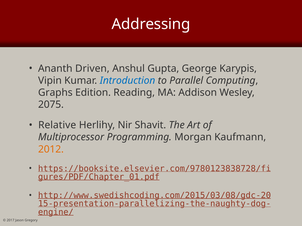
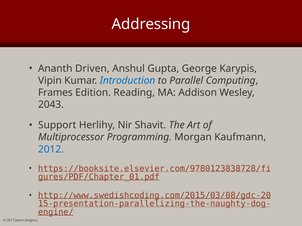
Graphs: Graphs -> Frames
2075: 2075 -> 2043
Relative: Relative -> Support
2012 colour: orange -> blue
